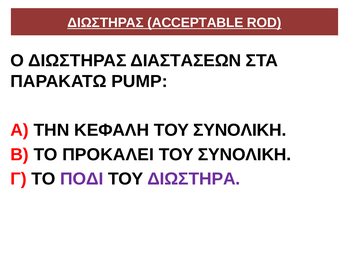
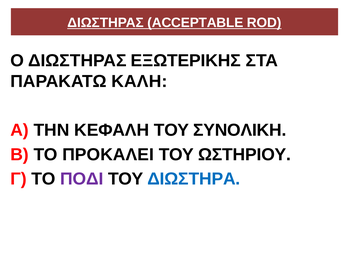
ΔΙΑΣΤΑΣΕΩΝ: ΔΙΑΣΤΑΣΕΩΝ -> ΕΞΩΤΕΡΙΚΗΣ
PUMP: PUMP -> ΚΑΛΗ
ΣΥΝΟΛΙΚΗ at (245, 155): ΣΥΝΟΛΙΚΗ -> ΩΣΤΗΡΙΟΥ
ΔΙΩΣΤΗΡΑ colour: purple -> blue
